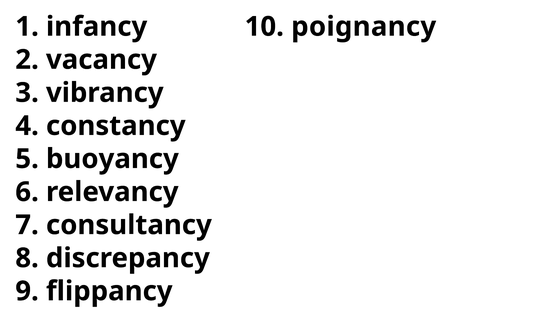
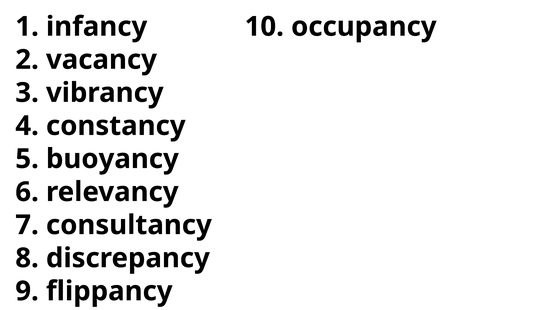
poignancy: poignancy -> occupancy
